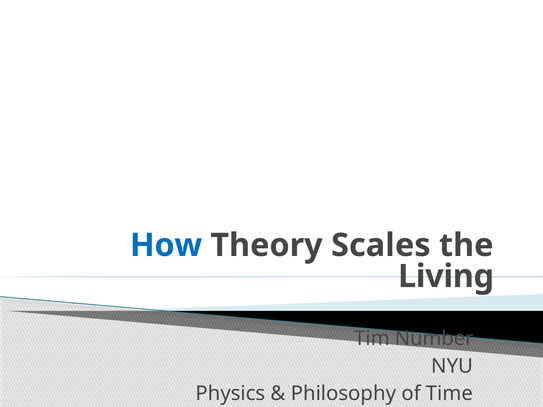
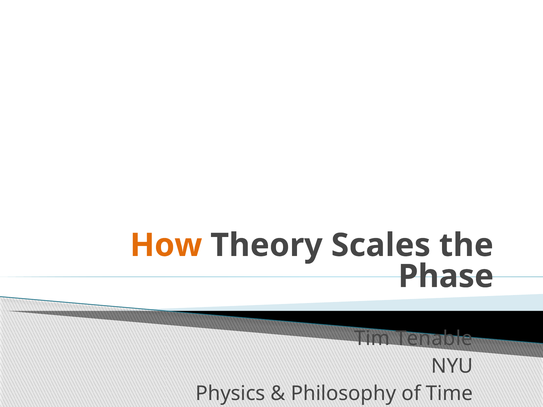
How colour: blue -> orange
Living: Living -> Phase
Number: Number -> Tenable
